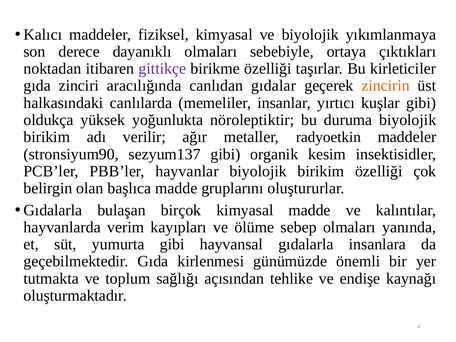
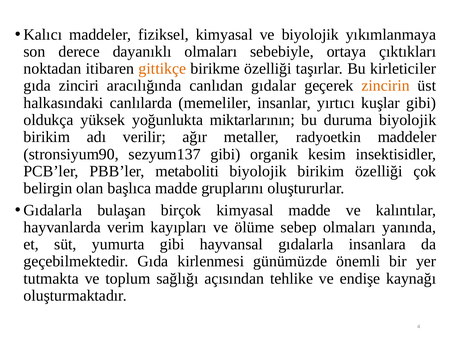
gittikçe colour: purple -> orange
nöroleptiktir: nöroleptiktir -> miktarlarının
hayvanlar: hayvanlar -> metaboliti
